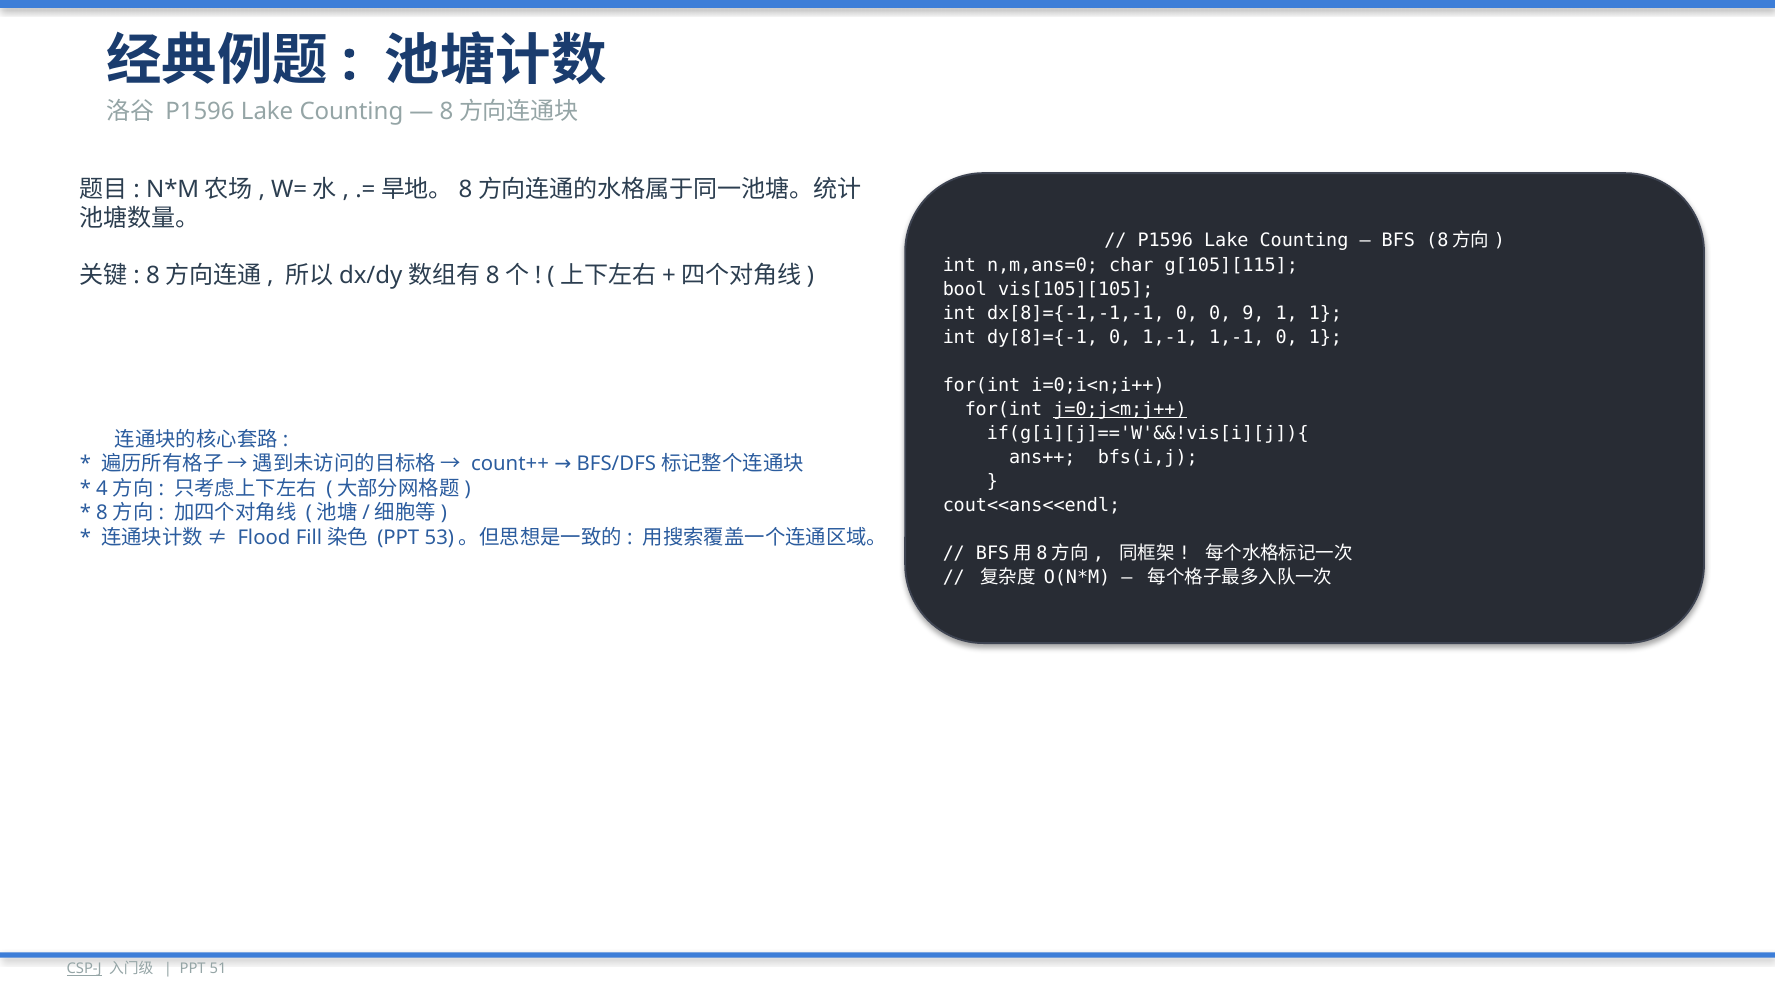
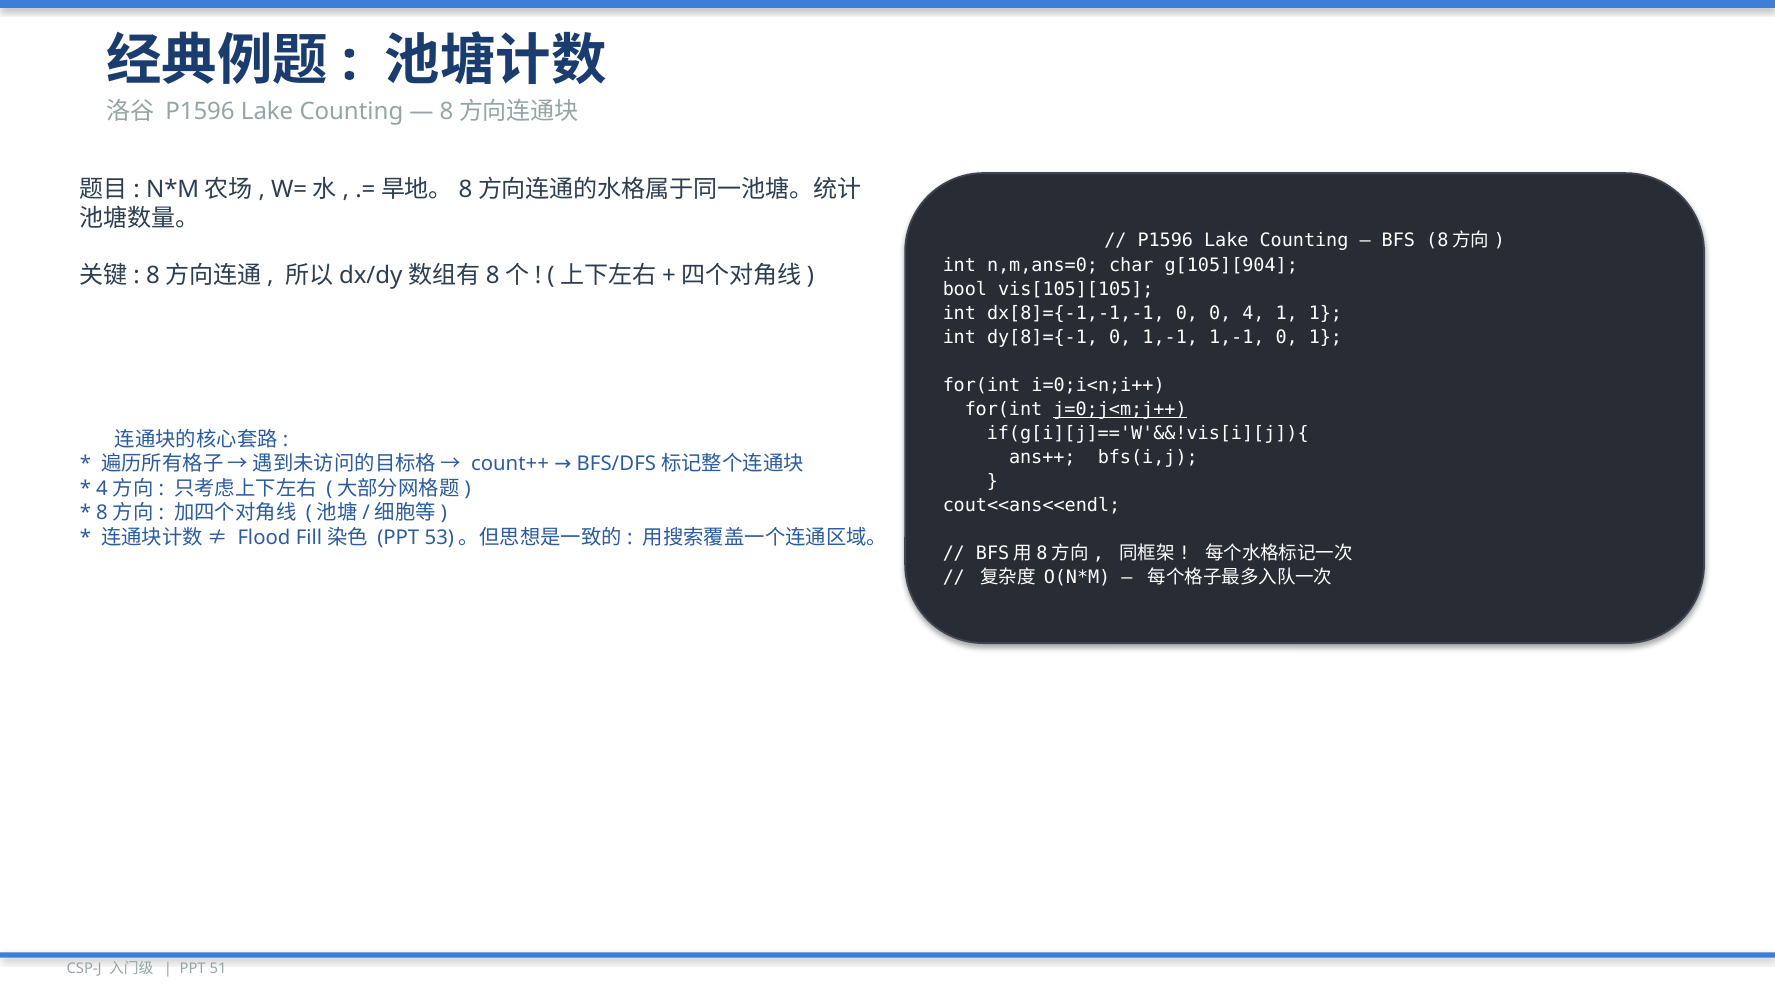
g[105][115: g[105][115 -> g[105][904
9: 9 -> 4
CSP-J underline: present -> none
